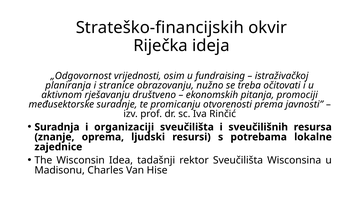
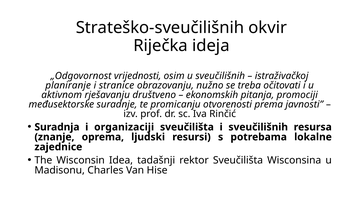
Strateško-financijskih: Strateško-financijskih -> Strateško-sveučilišnih
u fundraising: fundraising -> sveučilišnih
planiranja: planiranja -> planiranje
